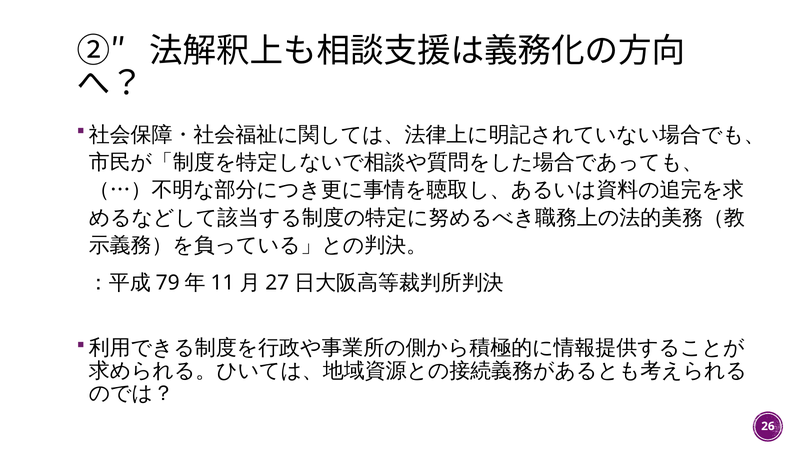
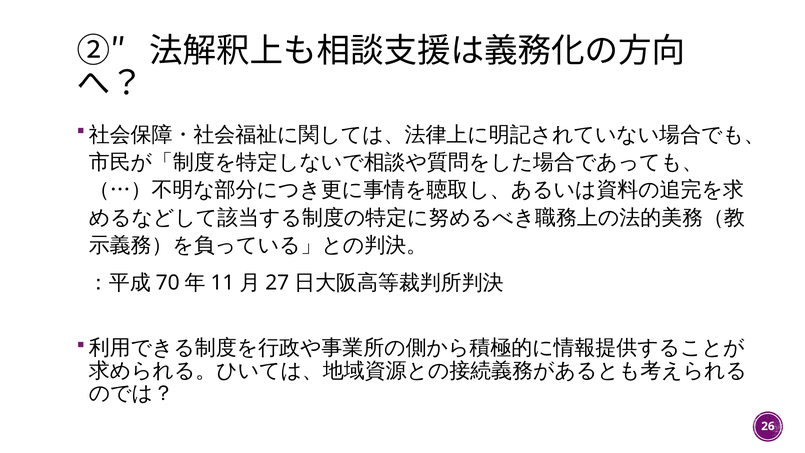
79: 79 -> 70
